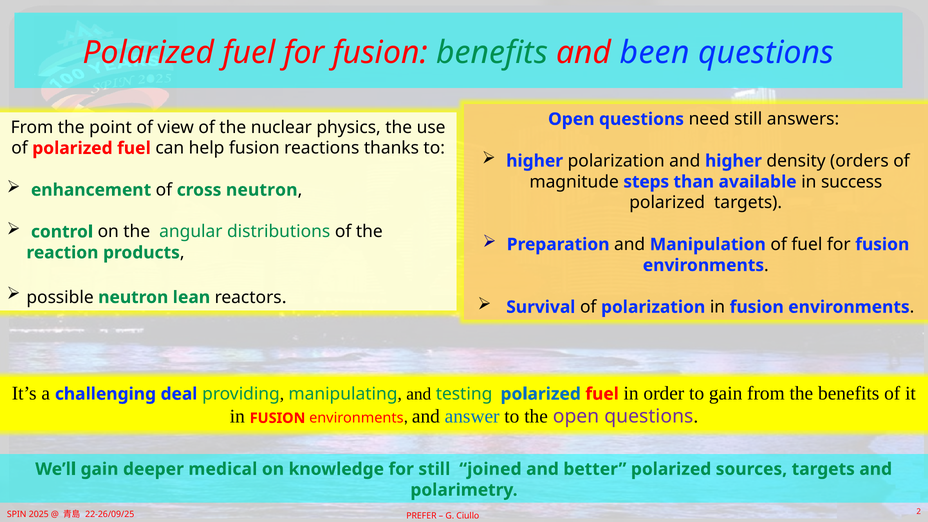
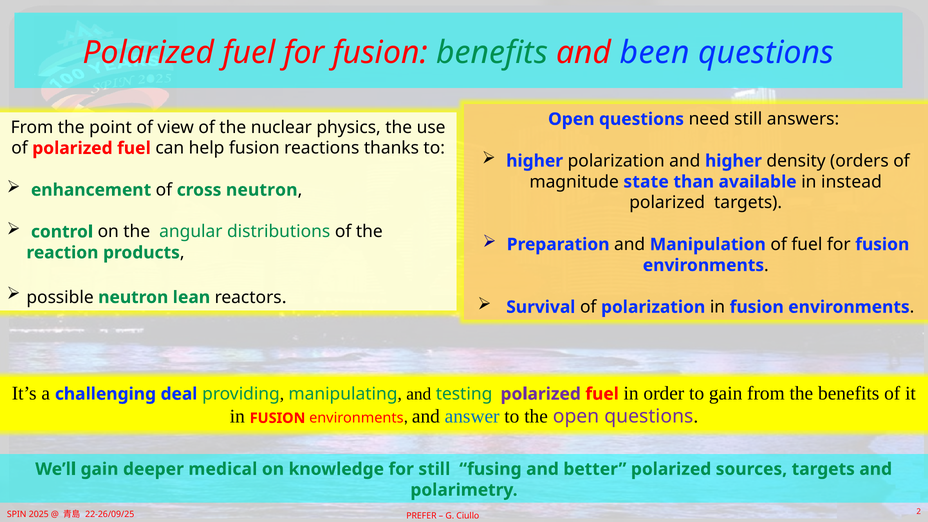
steps: steps -> state
success: success -> instead
polarized at (541, 394) colour: blue -> purple
joined: joined -> fusing
